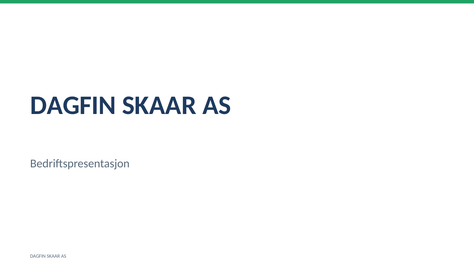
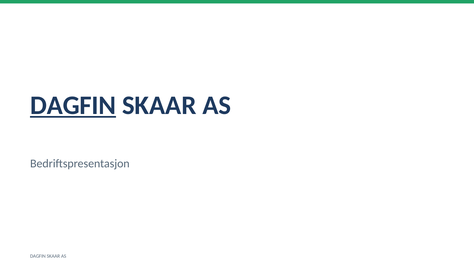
DAGFIN at (73, 105) underline: none -> present
